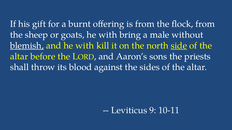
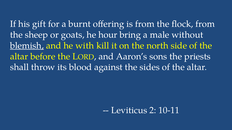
goats he with: with -> hour
side underline: present -> none
9: 9 -> 2
